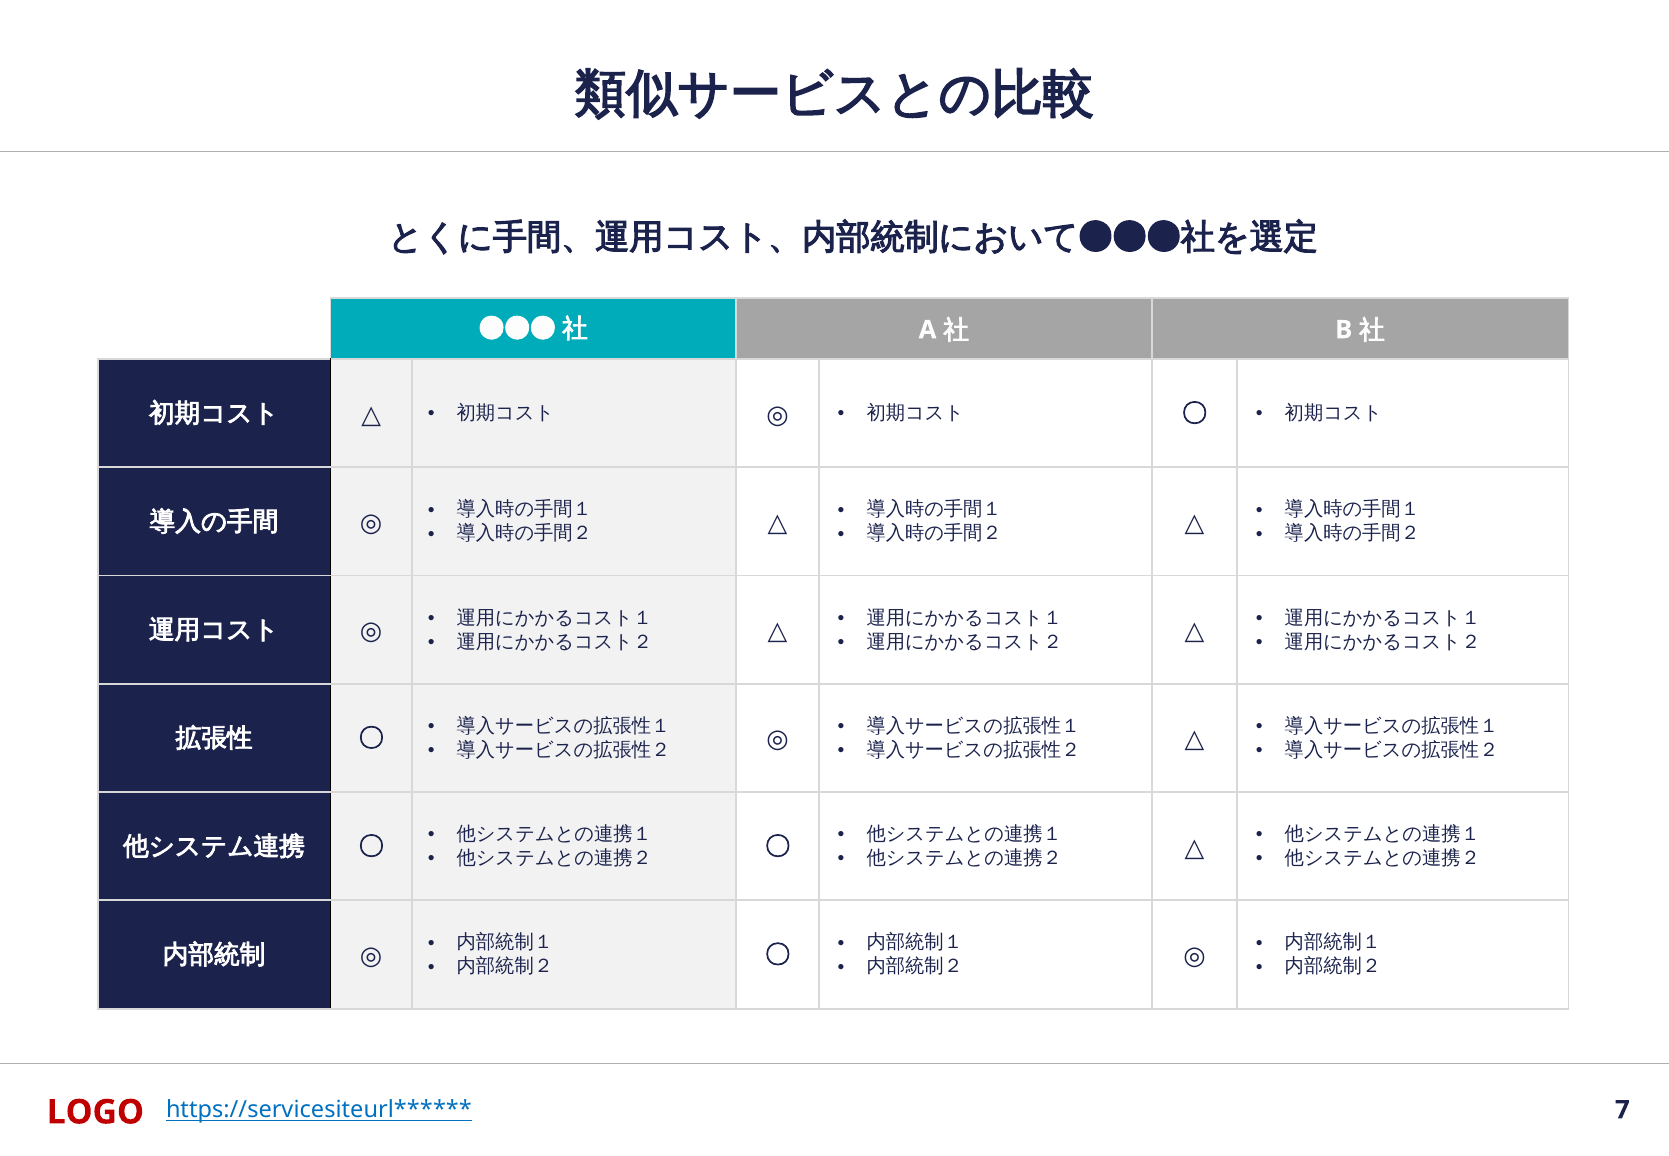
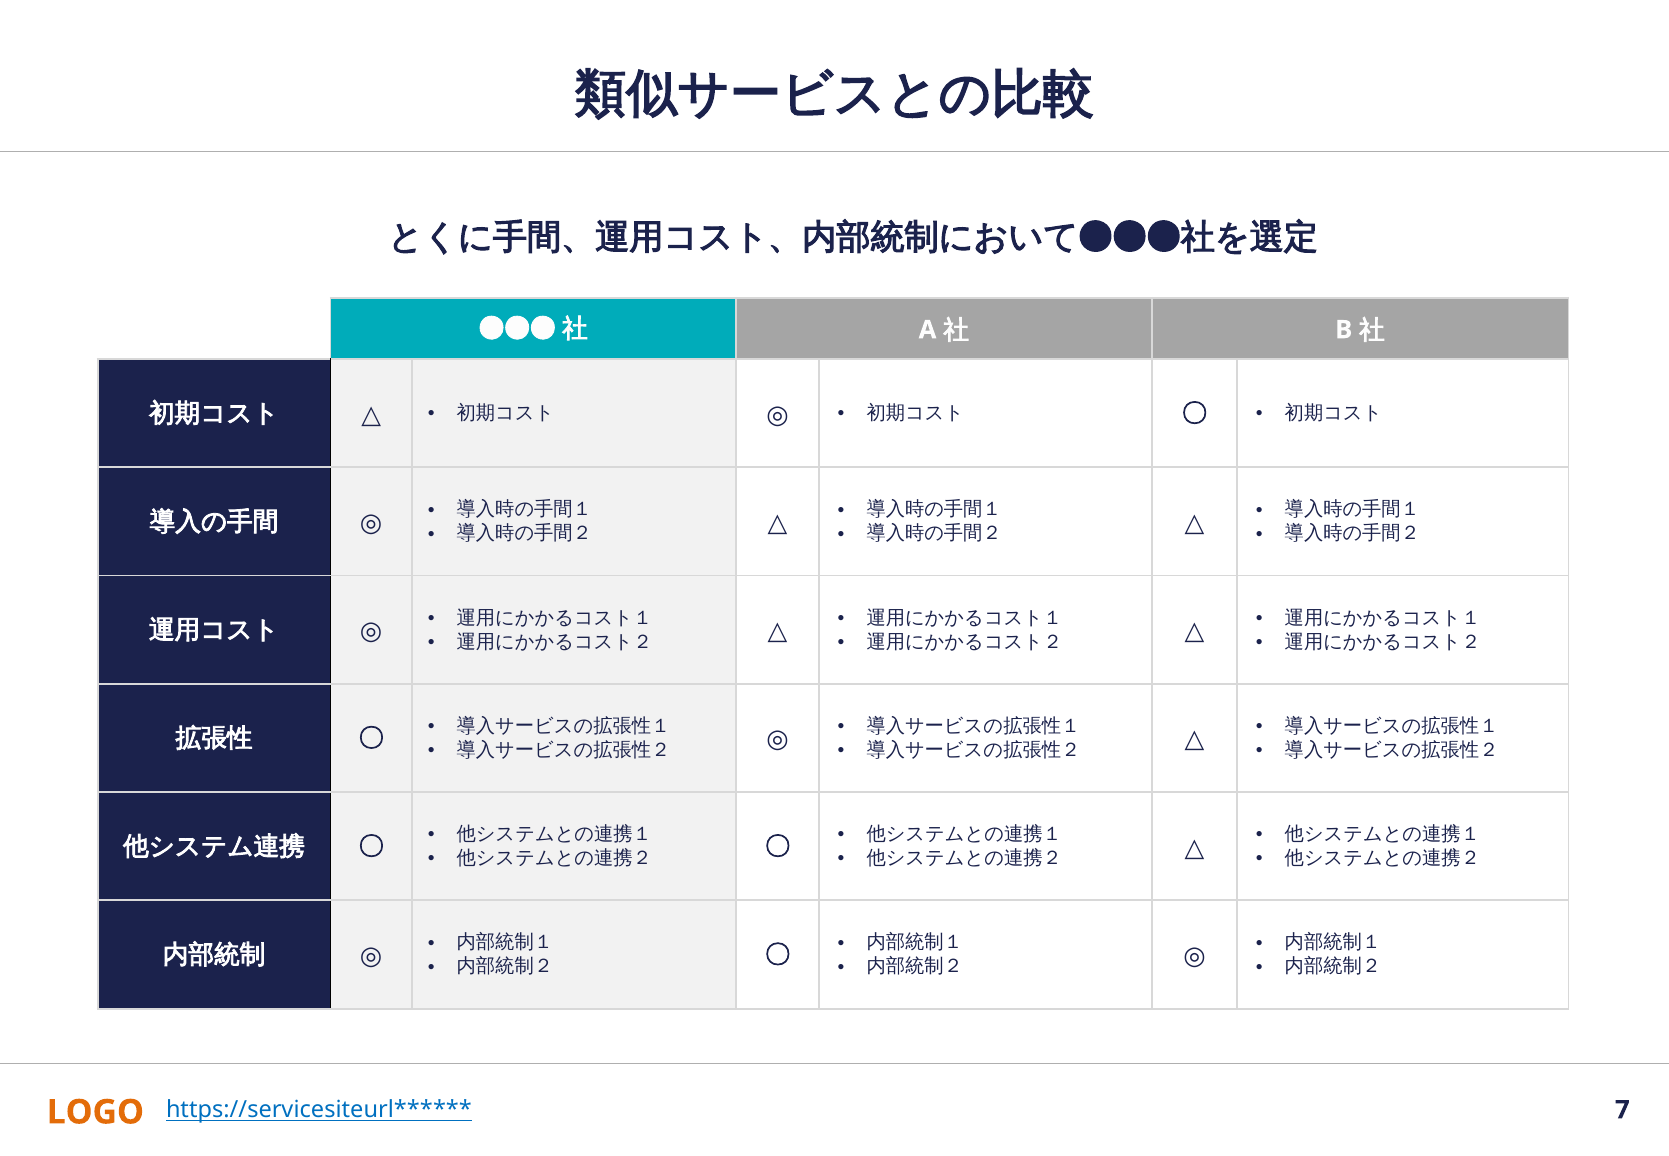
LOGO colour: red -> orange
